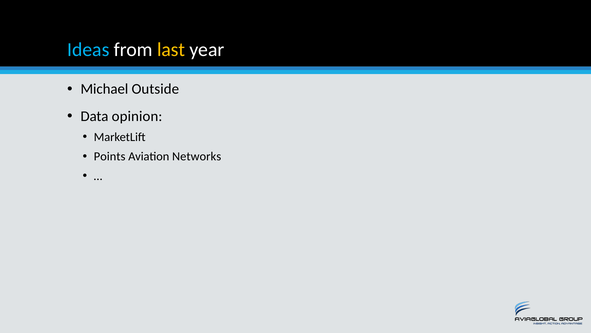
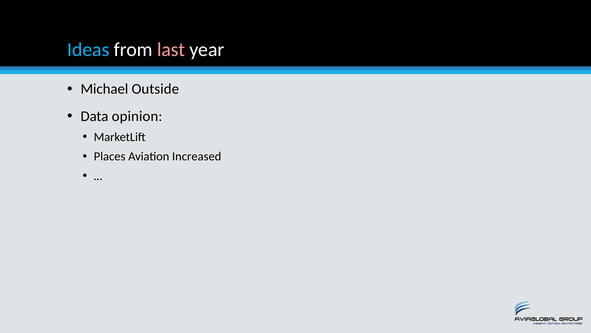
last colour: yellow -> pink
Points: Points -> Places
Networks: Networks -> Increased
